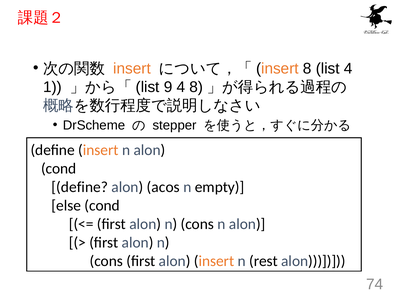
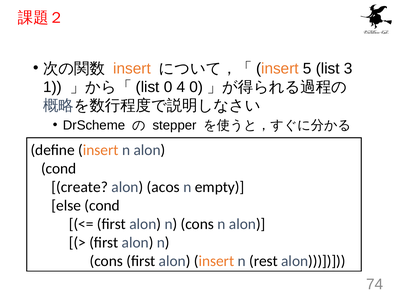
insert 8: 8 -> 5
list 4: 4 -> 3
list 9: 9 -> 0
4 8: 8 -> 0
define at (80, 187): define -> create
